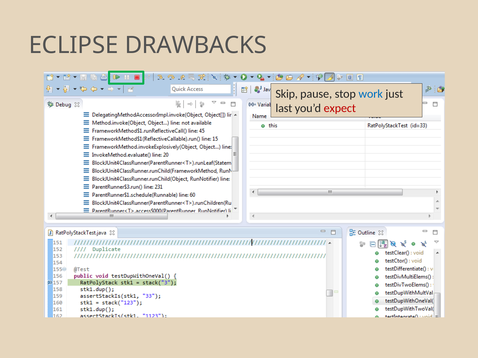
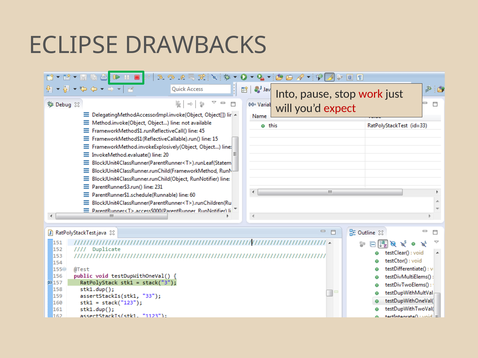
Skip: Skip -> Into
work colour: blue -> red
last: last -> will
